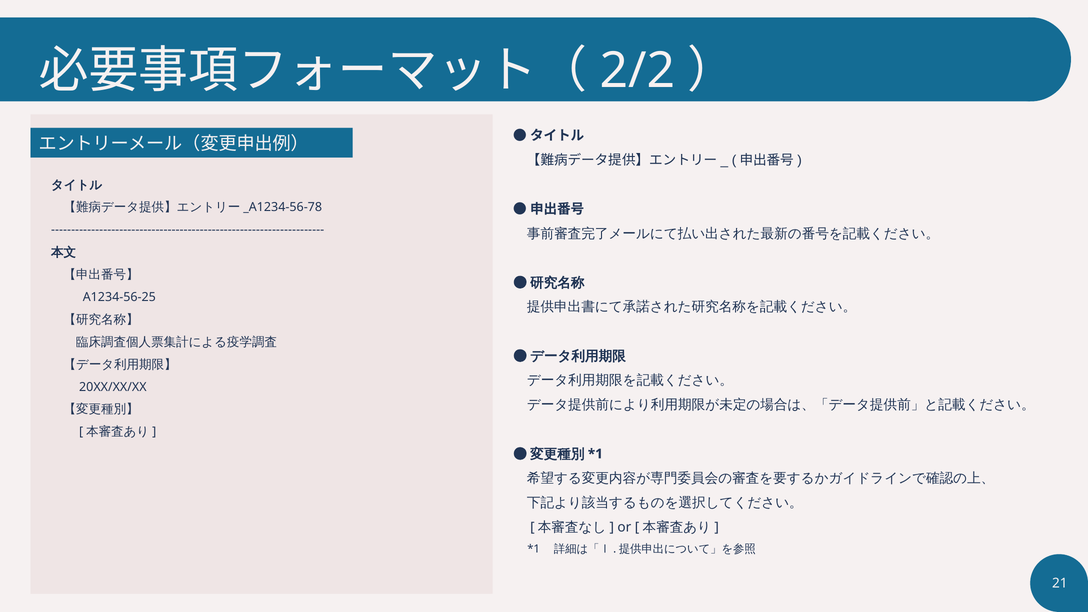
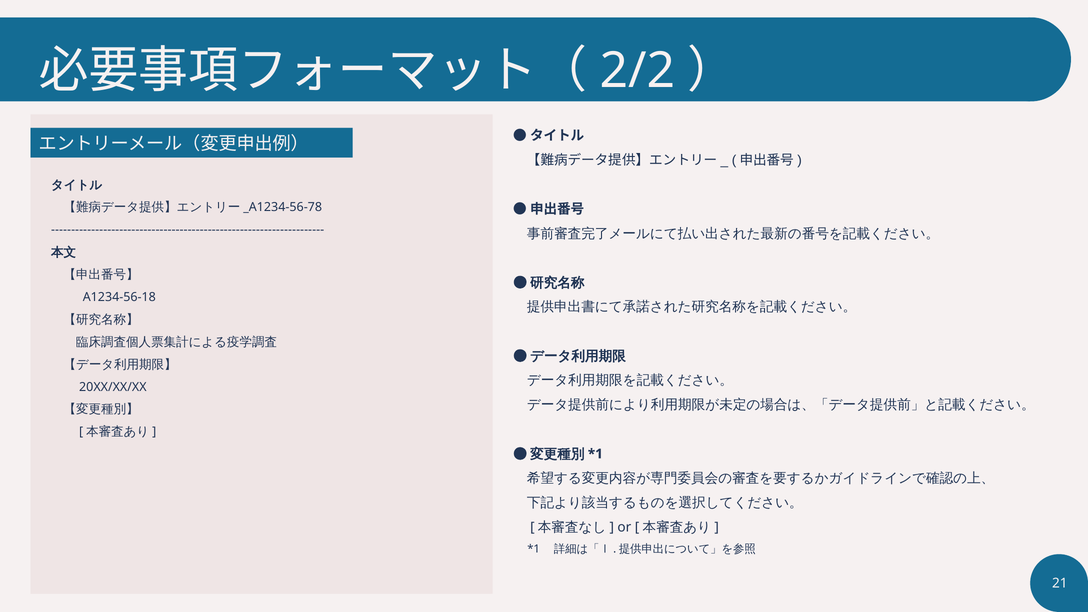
A1234-56-25: A1234-56-25 -> A1234-56-18
